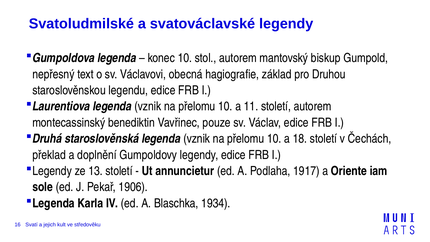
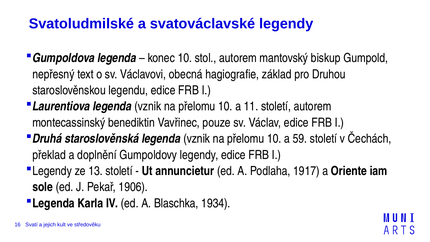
18: 18 -> 59
